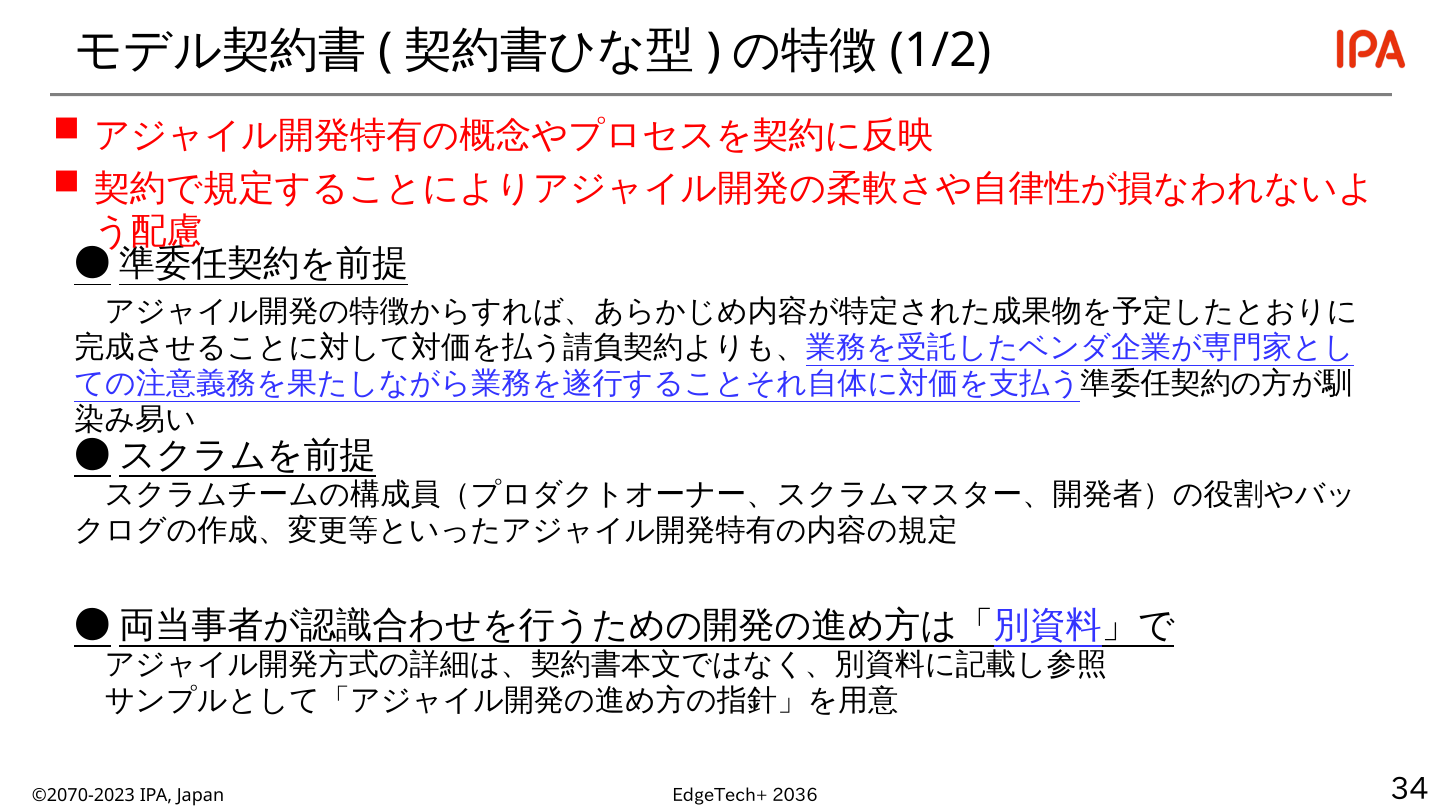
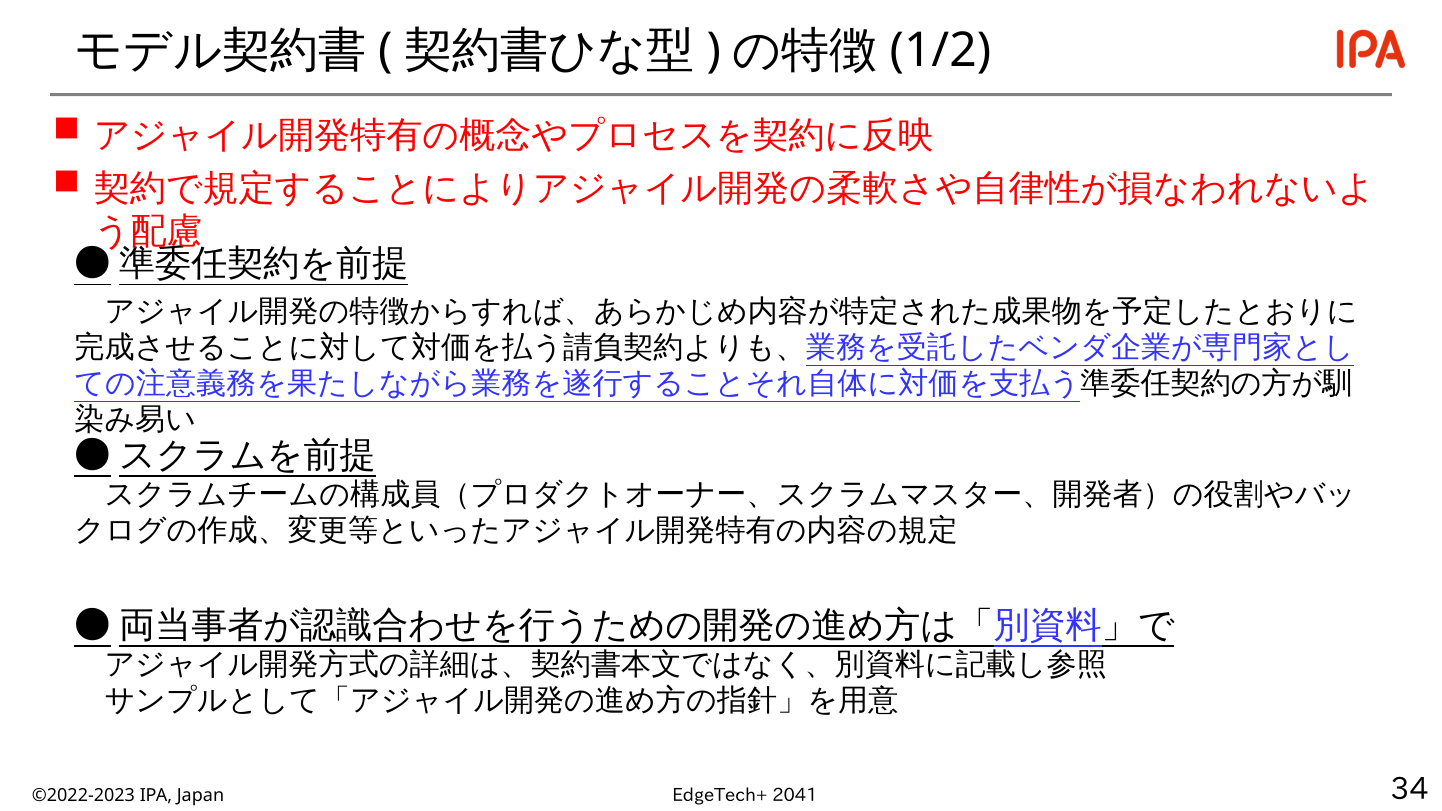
2036: 2036 -> 2041
©2070-2023: ©2070-2023 -> ©2022-2023
